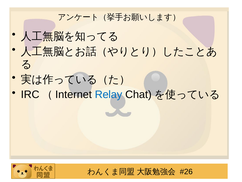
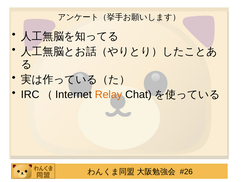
Relay colour: blue -> orange
